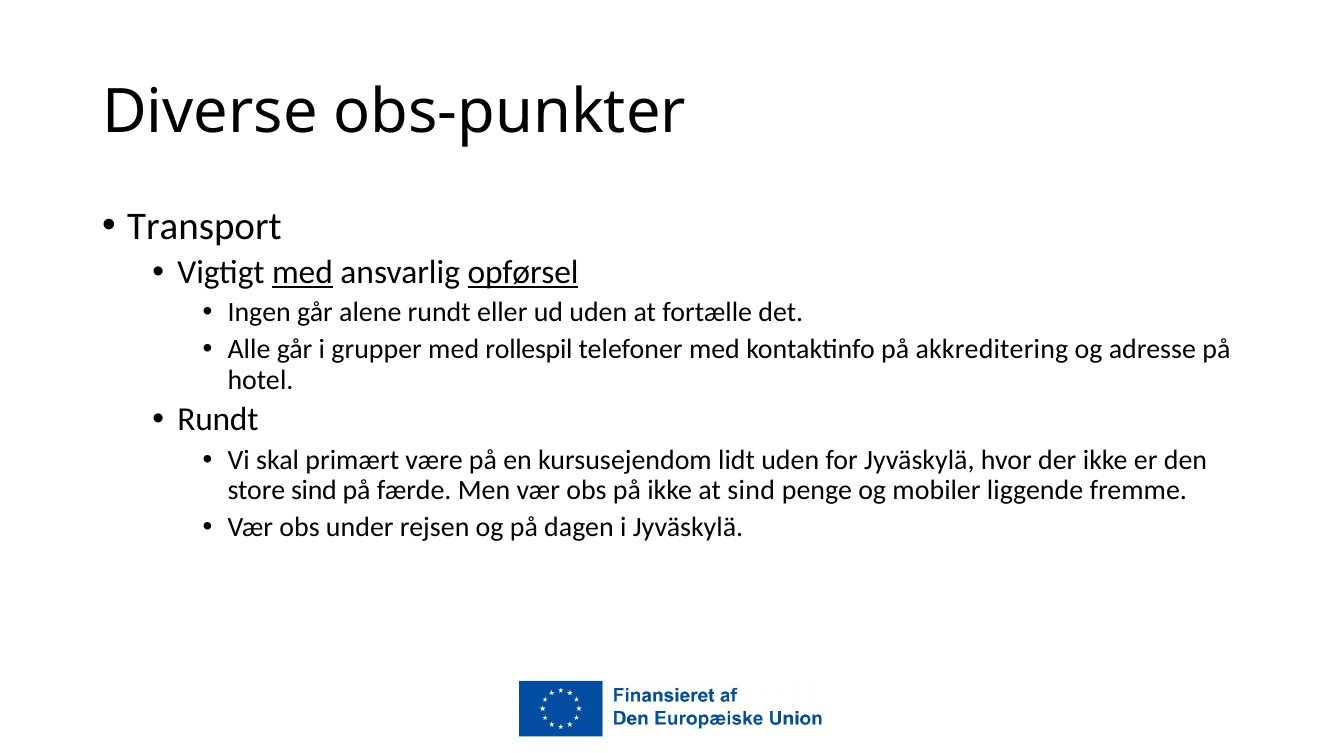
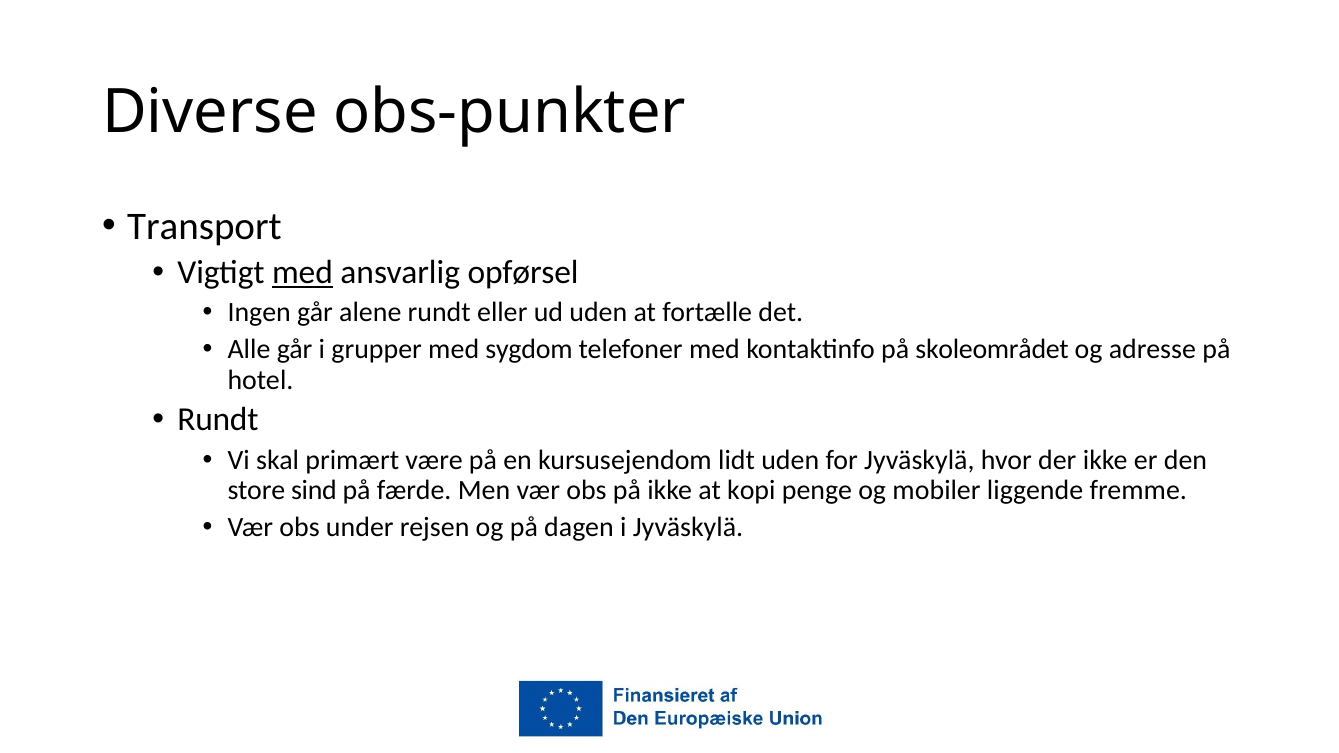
opførsel underline: present -> none
rollespil: rollespil -> sygdom
akkreditering: akkreditering -> skoleområdet
at sind: sind -> kopi
